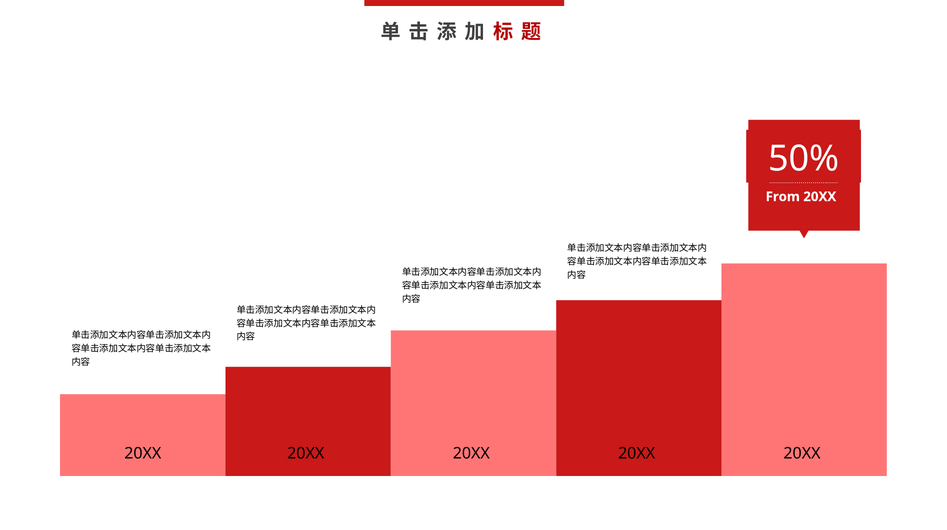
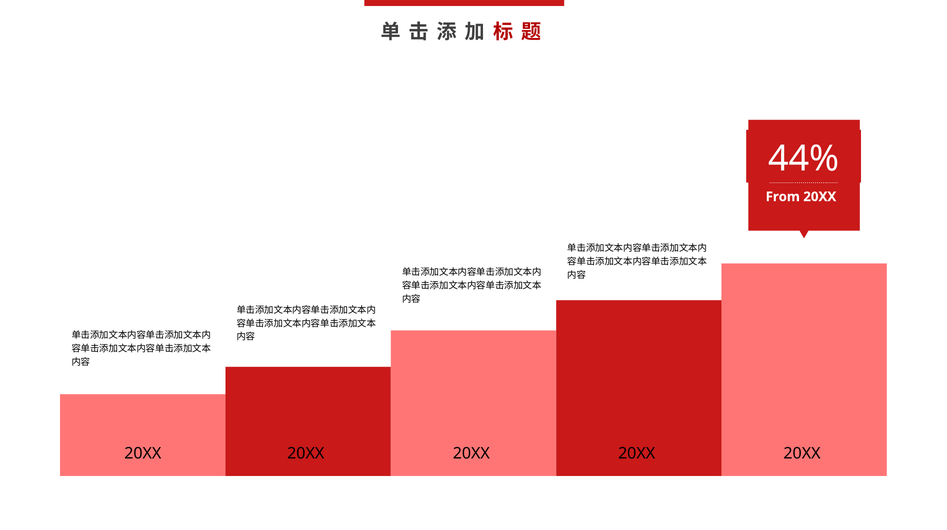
50%: 50% -> 44%
